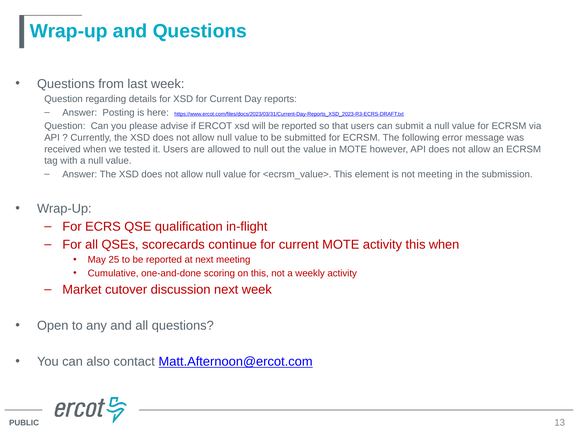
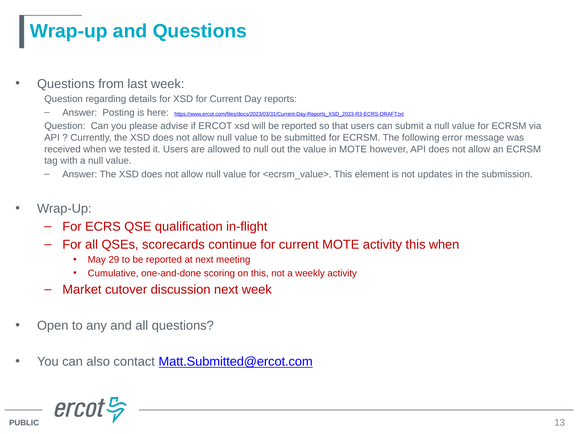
not meeting: meeting -> updates
25: 25 -> 29
Matt.Afternoon@ercot.com: Matt.Afternoon@ercot.com -> Matt.Submitted@ercot.com
